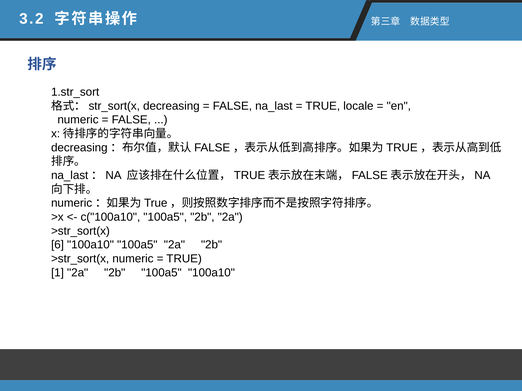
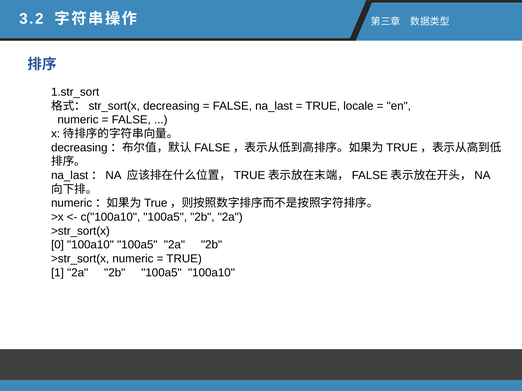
6: 6 -> 0
